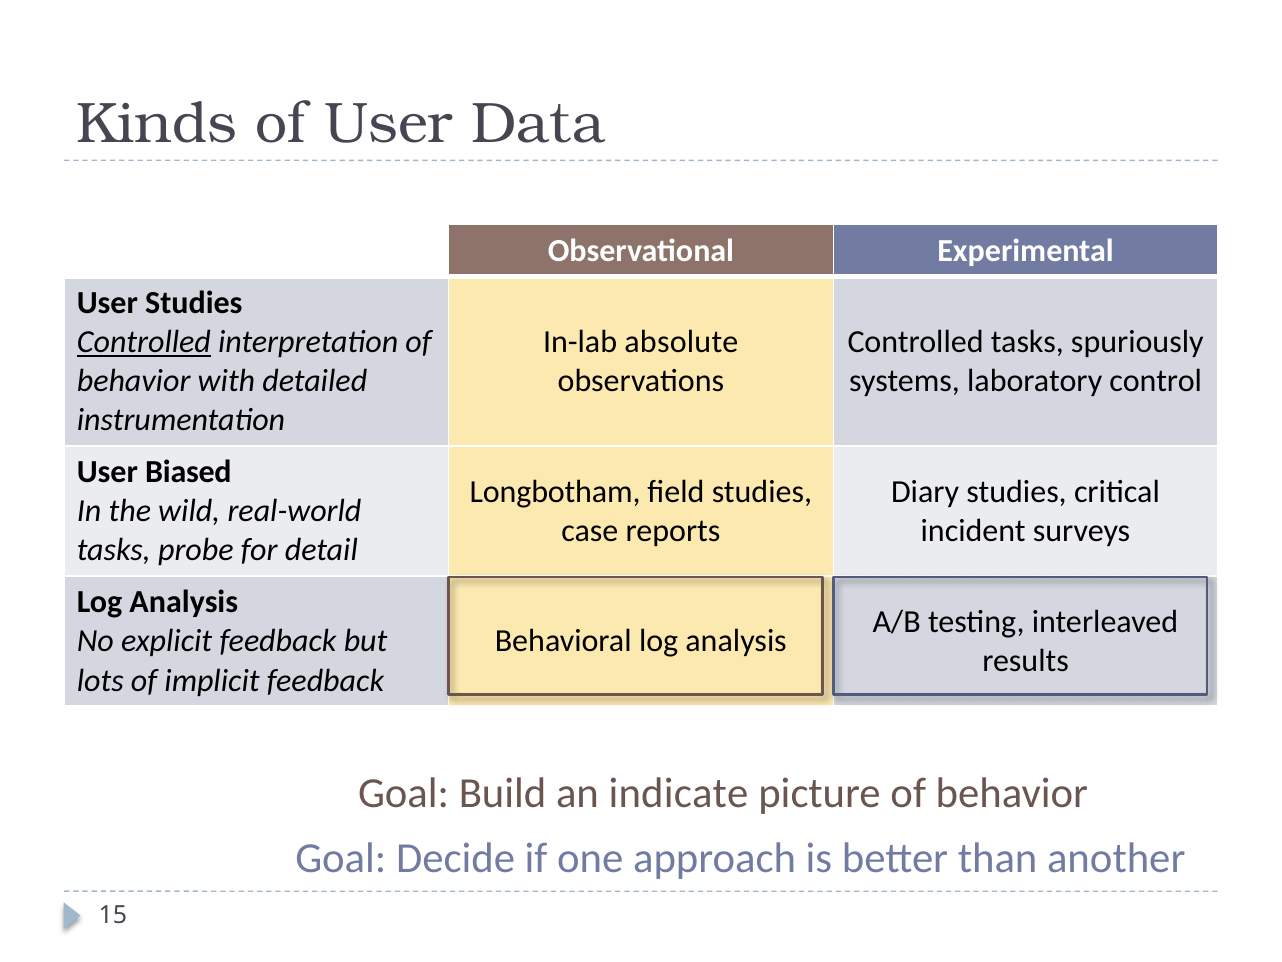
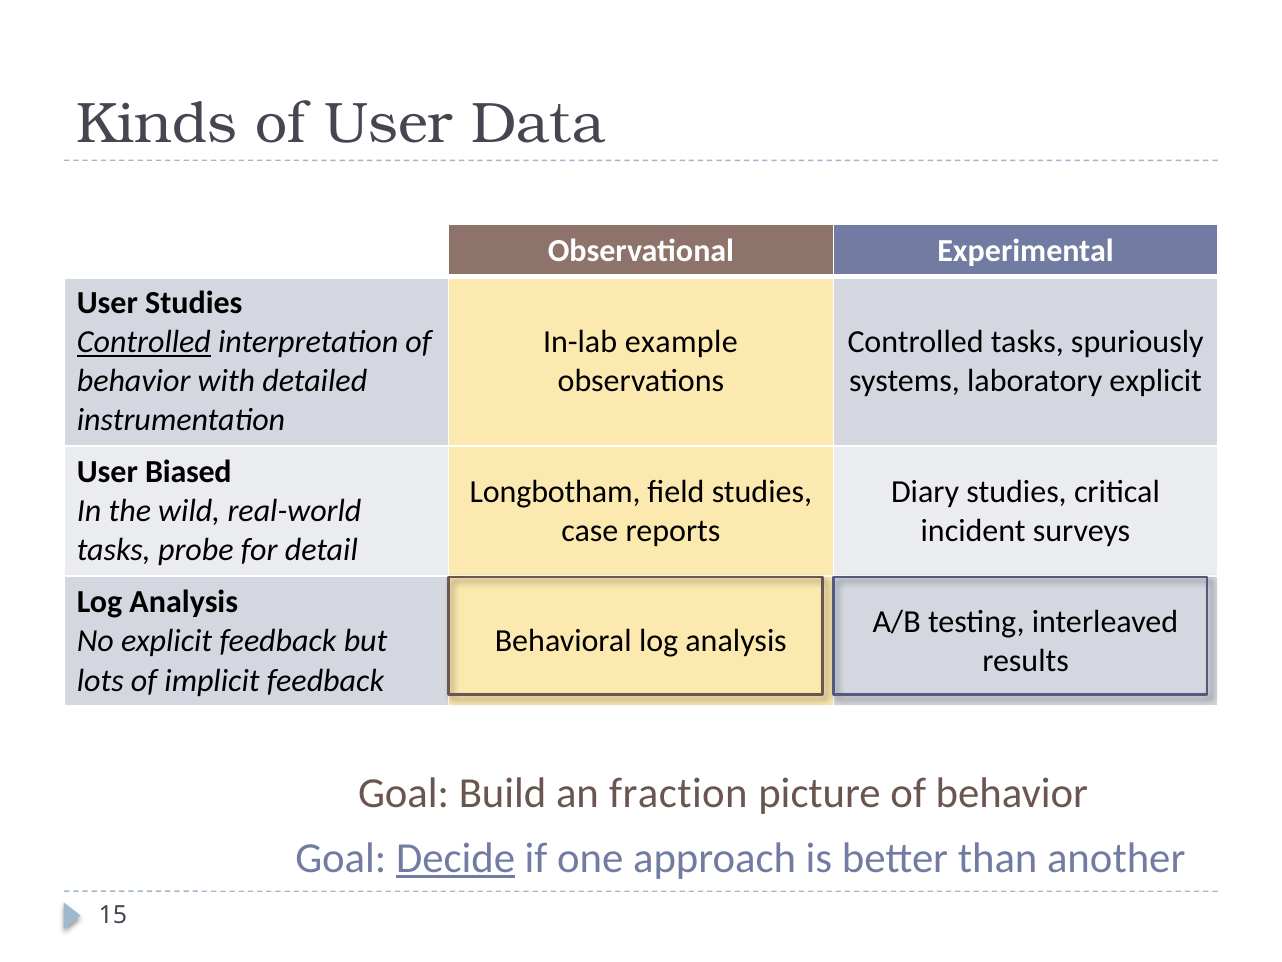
absolute: absolute -> example
laboratory control: control -> explicit
indicate: indicate -> fraction
Decide underline: none -> present
